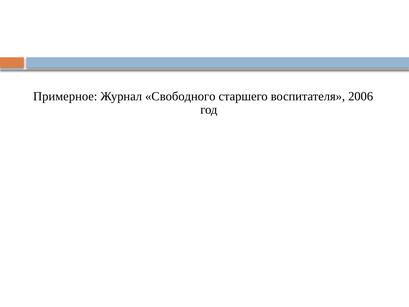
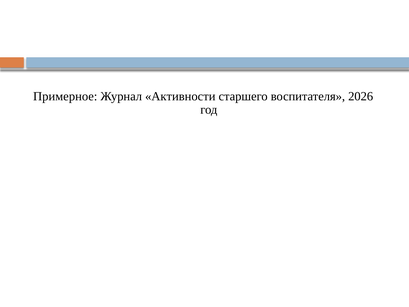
Свободного: Свободного -> Активности
2006: 2006 -> 2026
